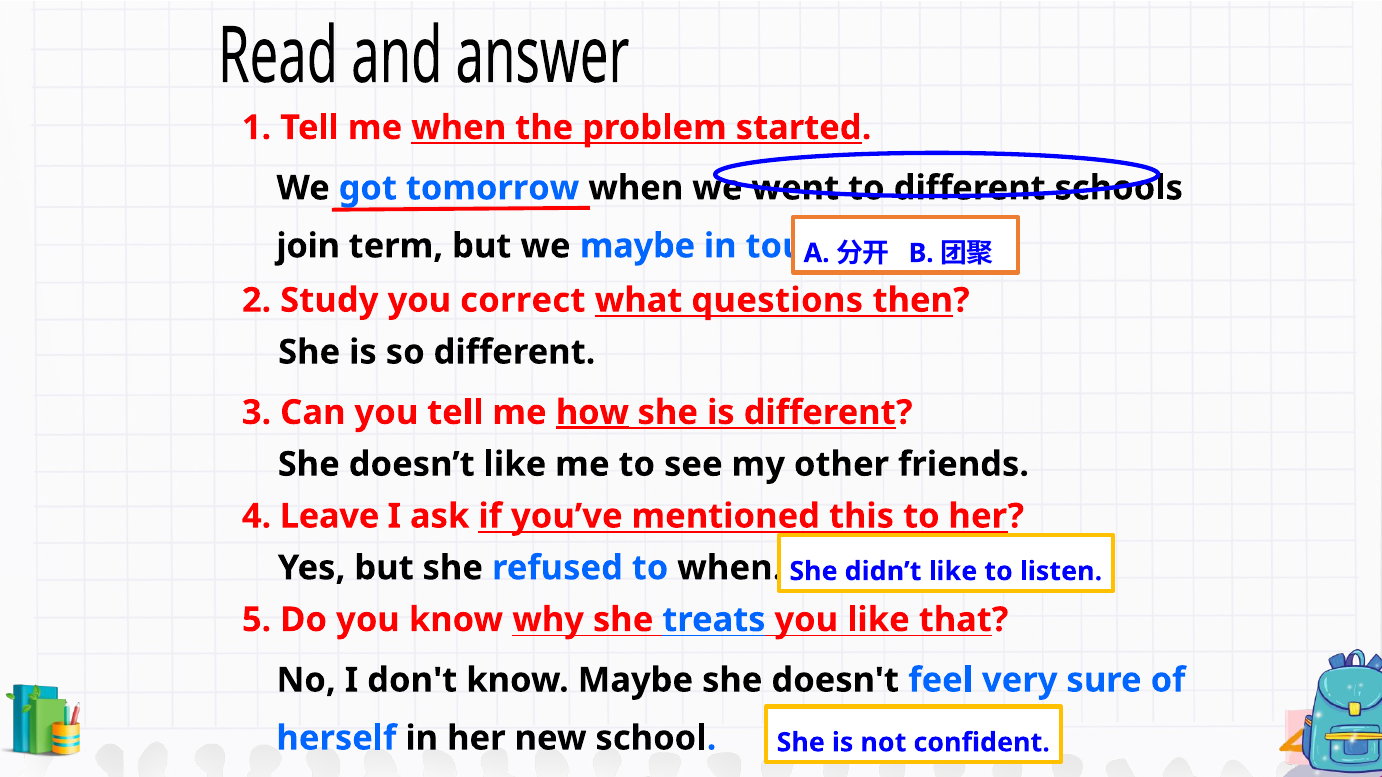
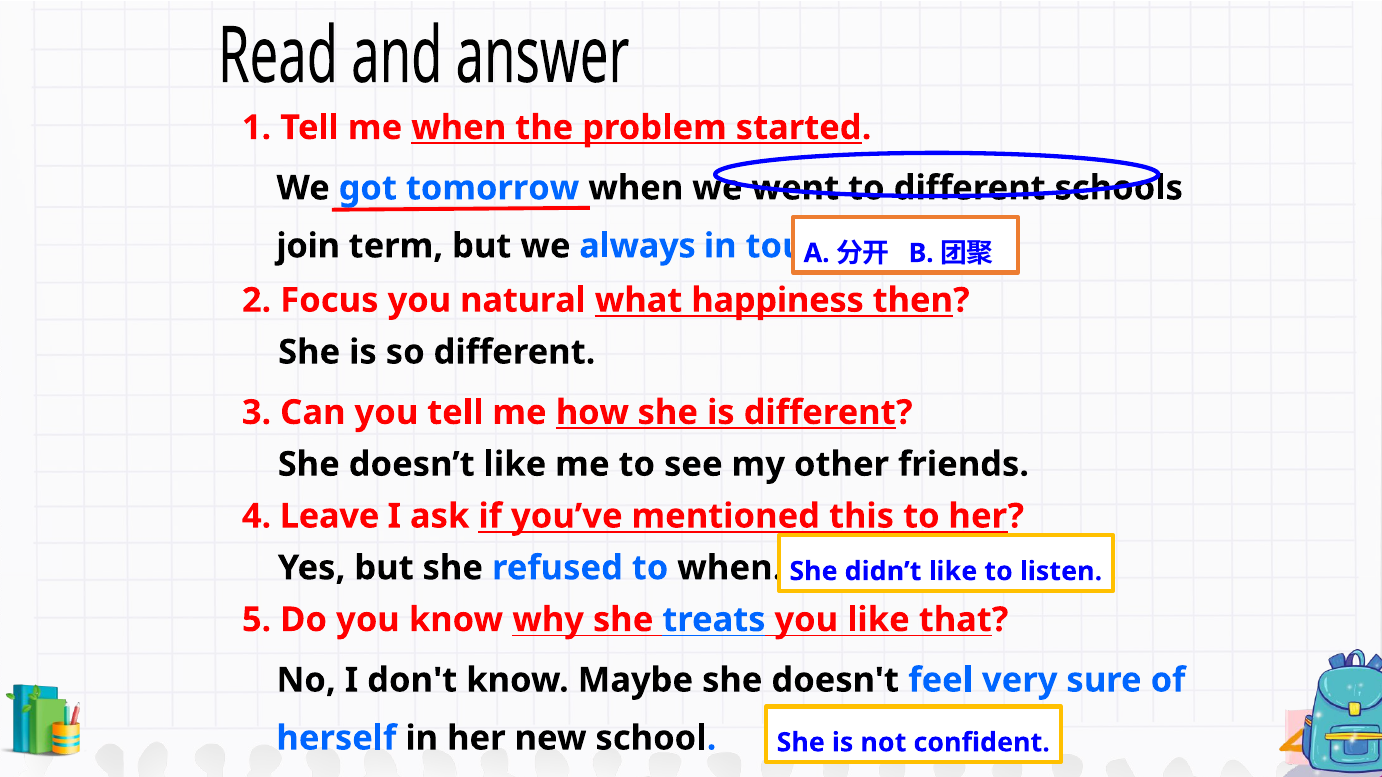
we maybe: maybe -> always
Study: Study -> Focus
correct: correct -> natural
questions: questions -> happiness
how underline: present -> none
